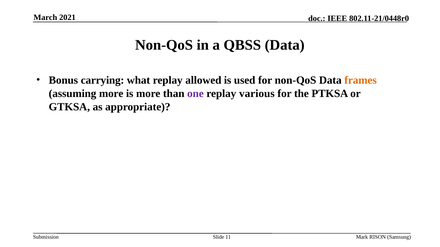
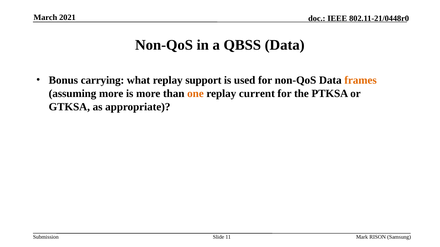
allowed: allowed -> support
one colour: purple -> orange
various: various -> current
